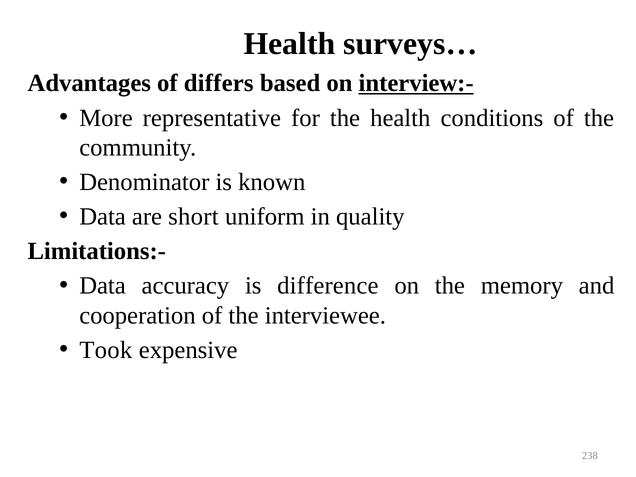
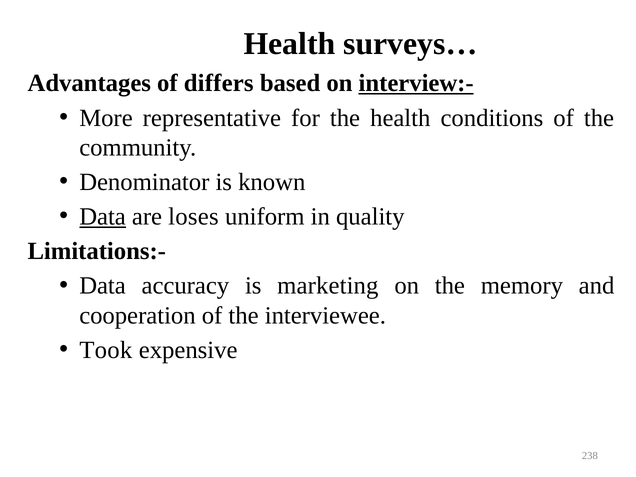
Data at (103, 217) underline: none -> present
short: short -> loses
difference: difference -> marketing
